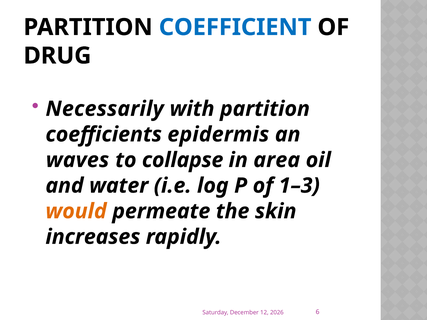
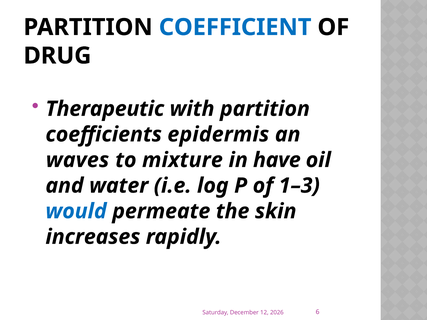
Necessarily: Necessarily -> Therapeutic
collapse: collapse -> mixture
area: area -> have
would colour: orange -> blue
